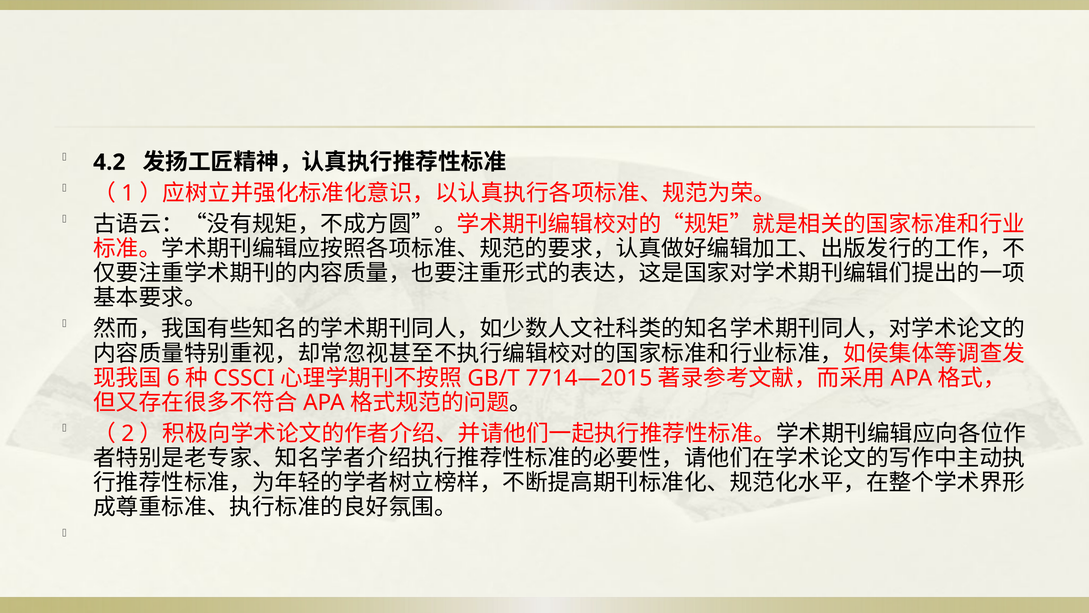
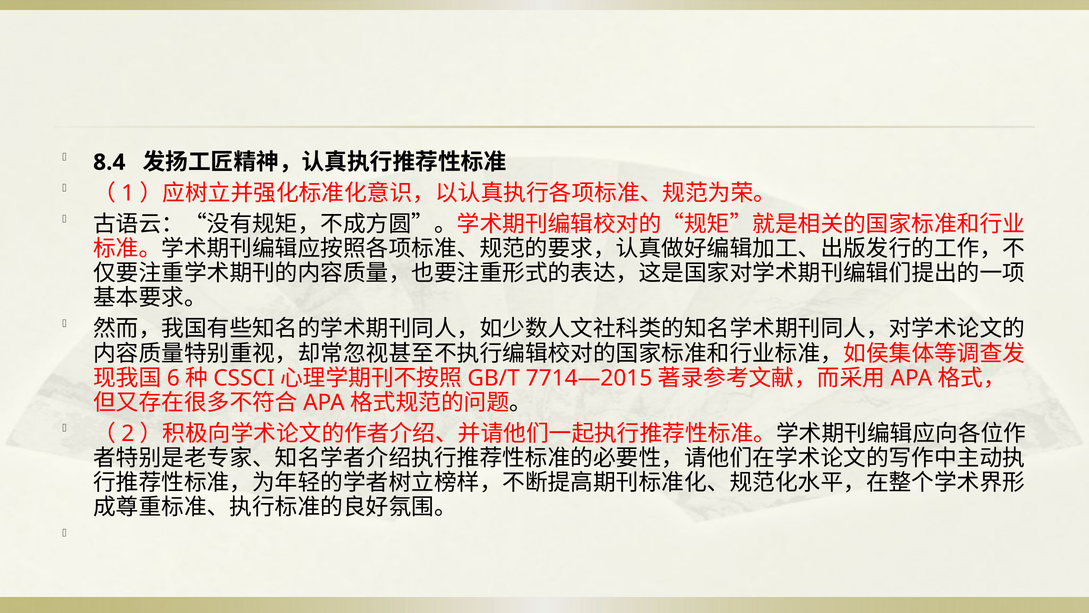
4.2: 4.2 -> 8.4
